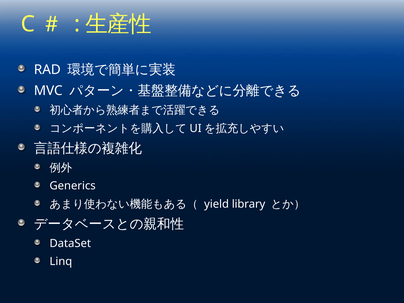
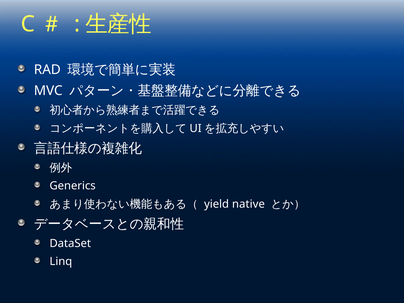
library: library -> native
